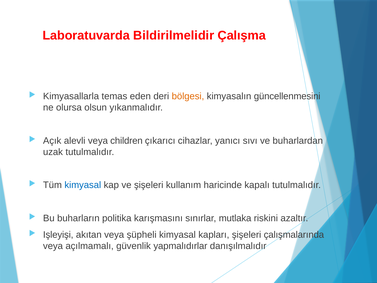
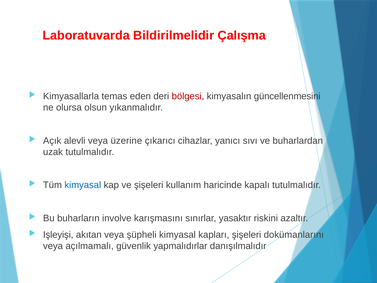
bölgesi colour: orange -> red
children: children -> üzerine
politika: politika -> involve
mutlaka: mutlaka -> yasaktır
çalışmalarında: çalışmalarında -> dokümanlarını
